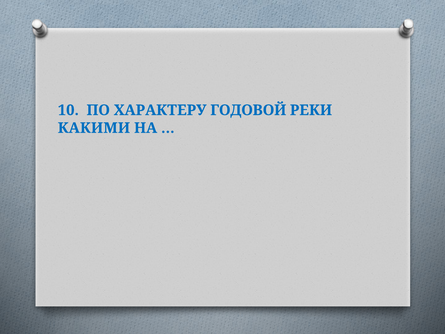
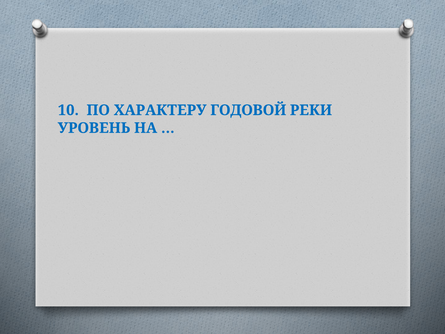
КАКИМИ: КАКИМИ -> УРОВЕНЬ
